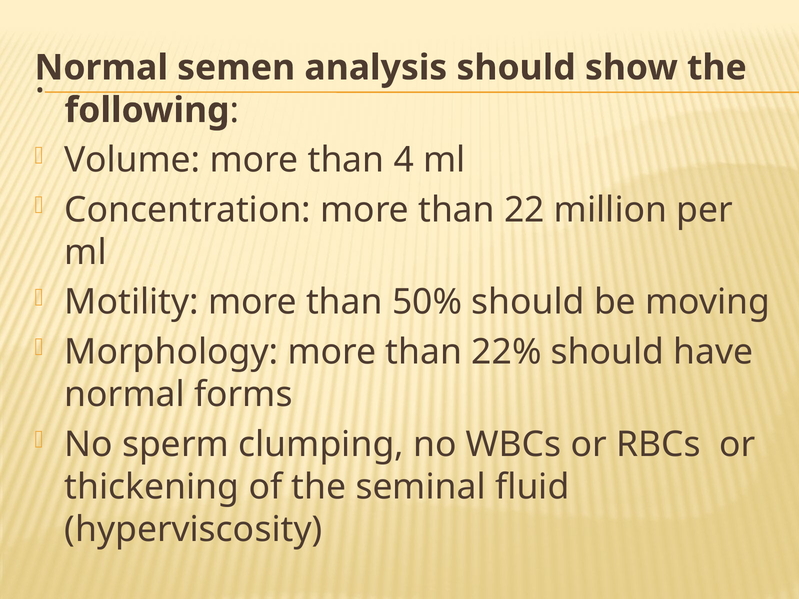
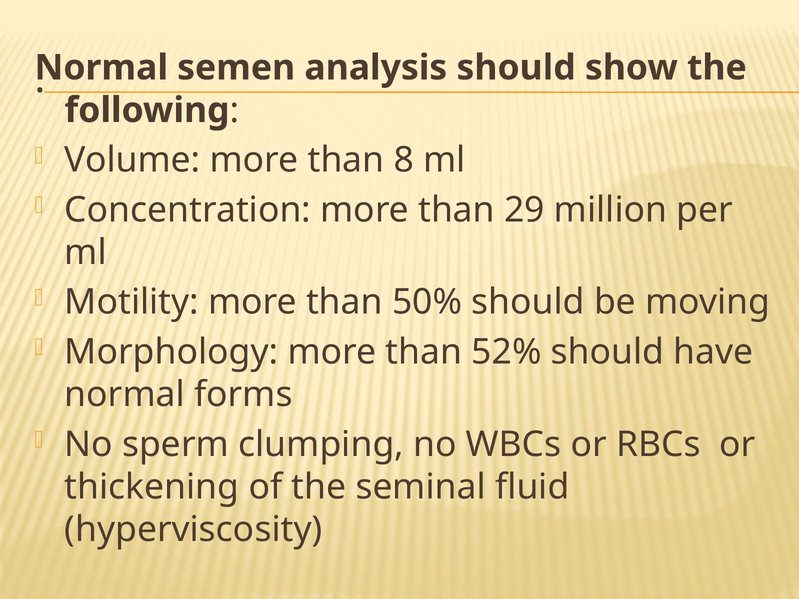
4: 4 -> 8
22: 22 -> 29
22%: 22% -> 52%
